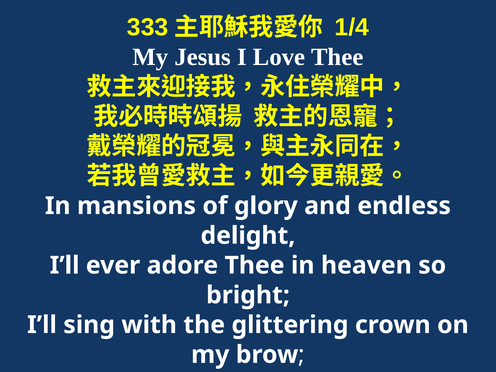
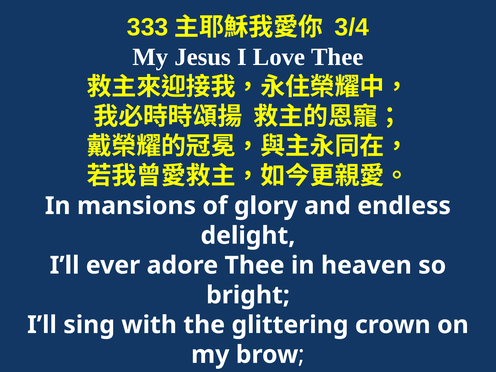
1/4: 1/4 -> 3/4
